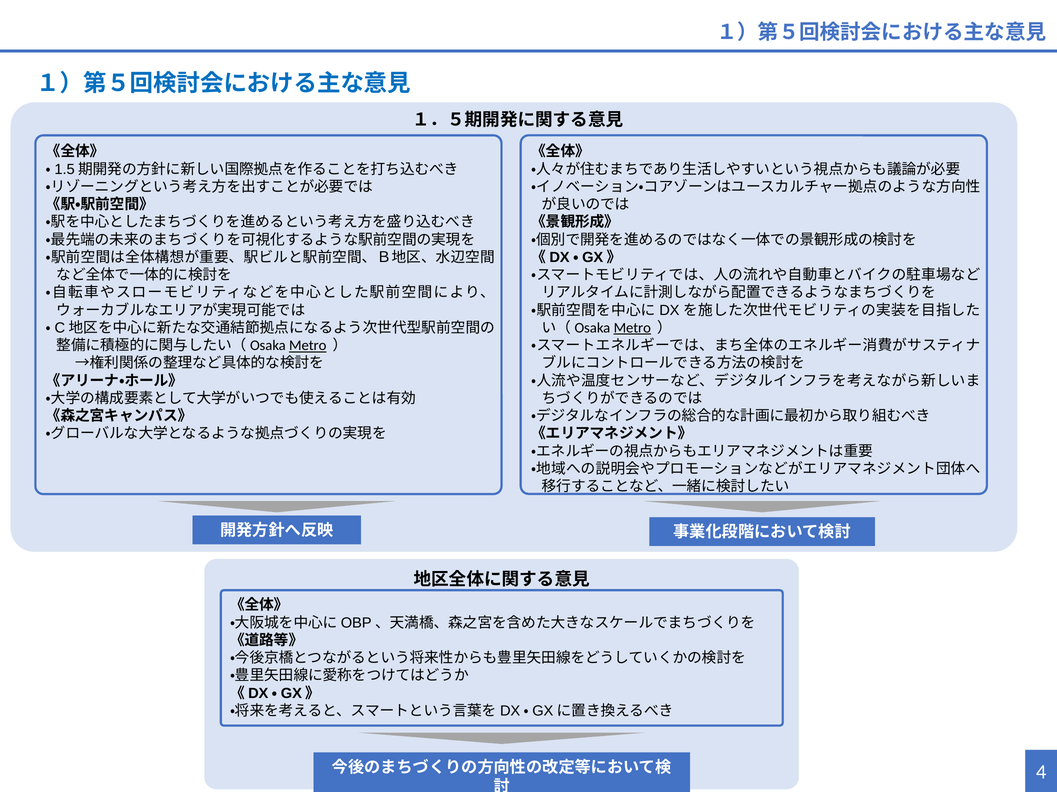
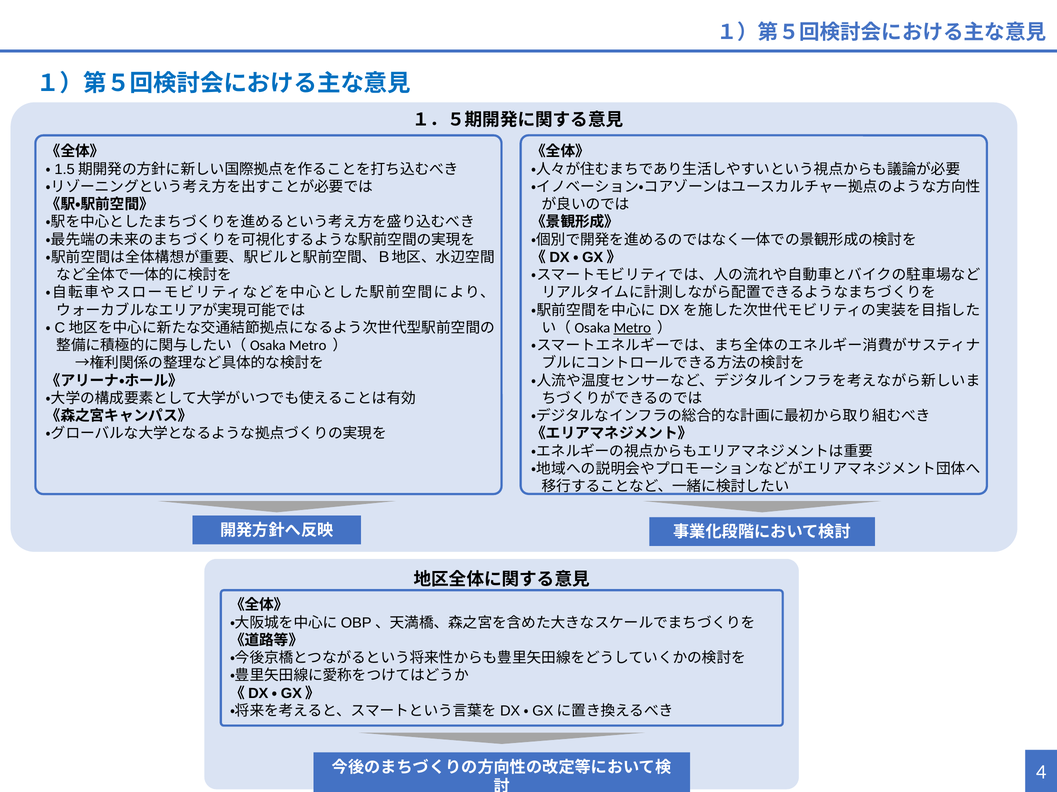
Metro at (308, 346) underline: present -> none
